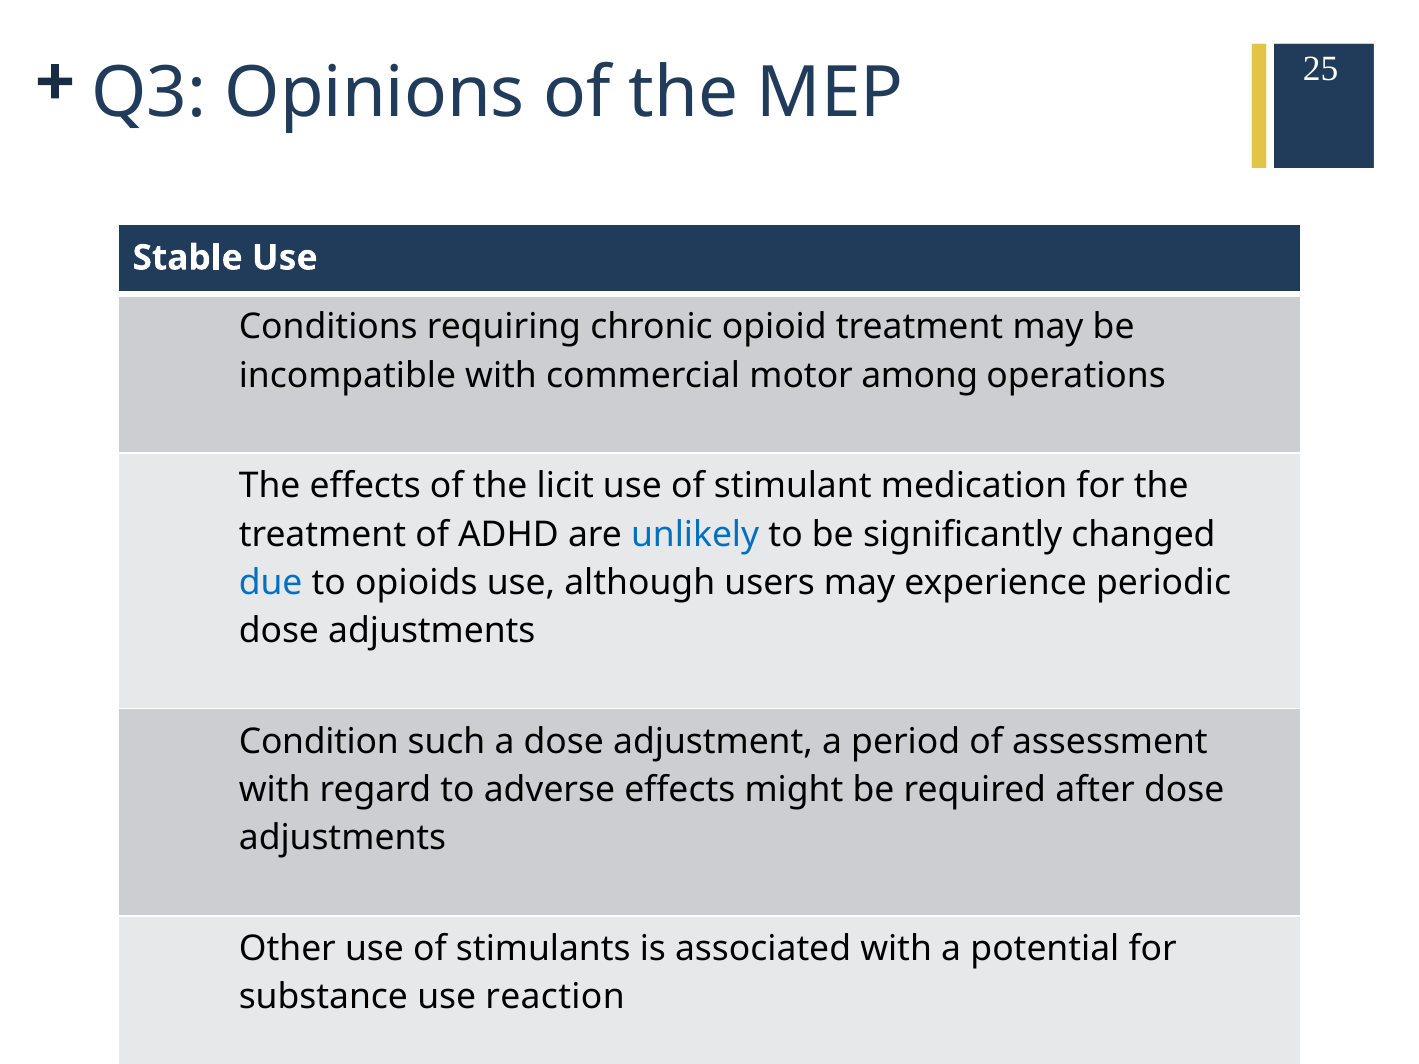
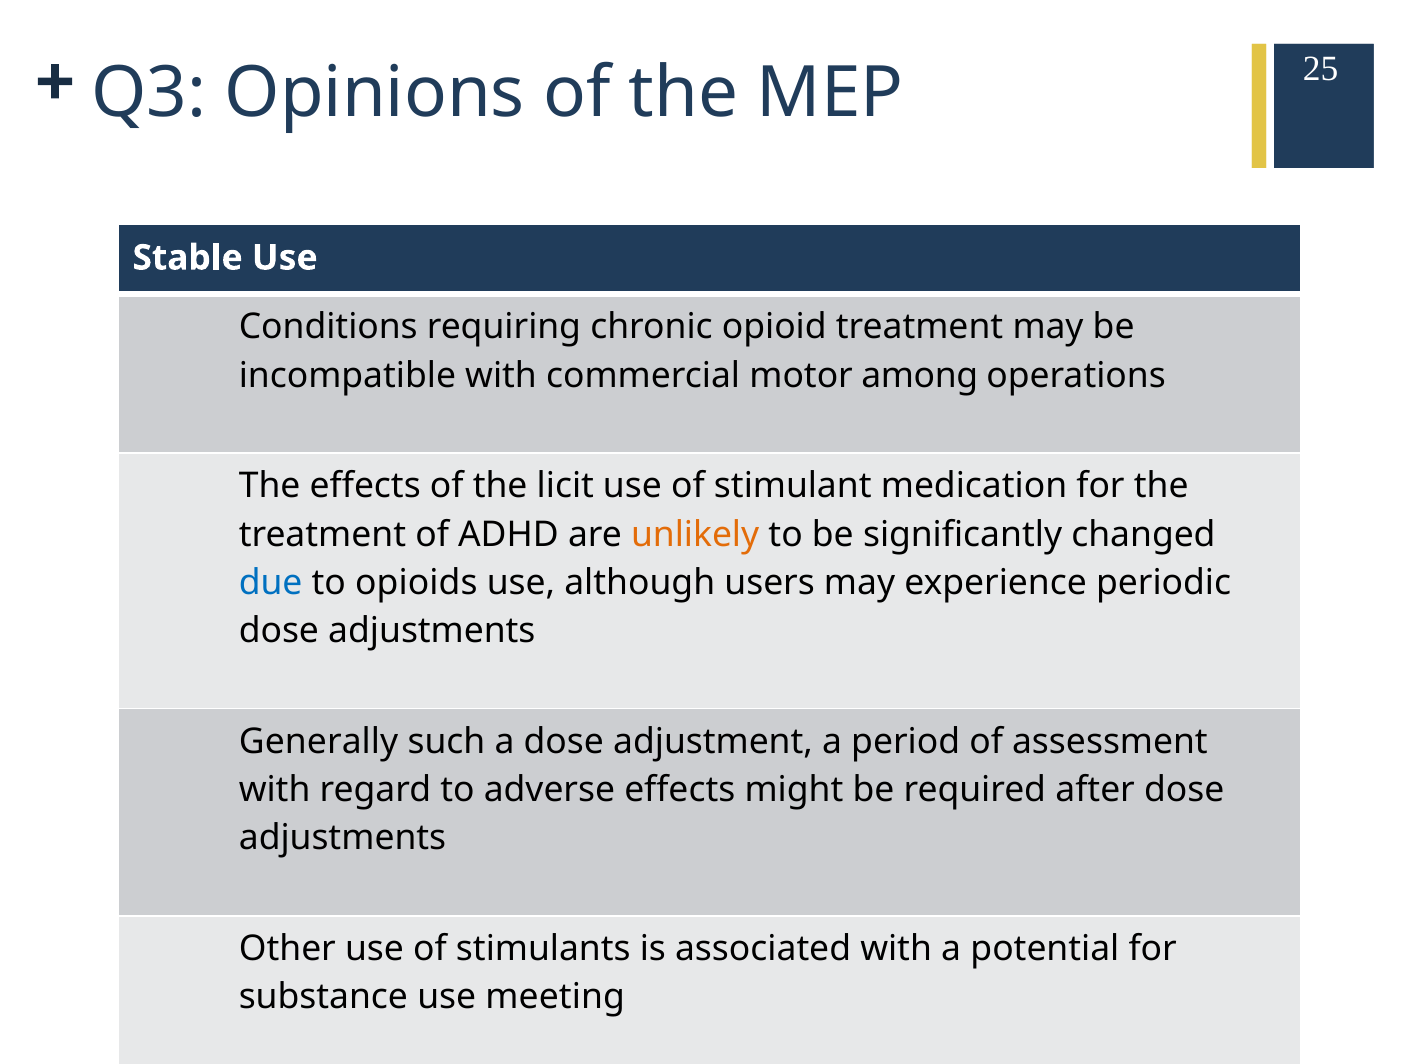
unlikely colour: blue -> orange
Condition: Condition -> Generally
reaction: reaction -> meeting
